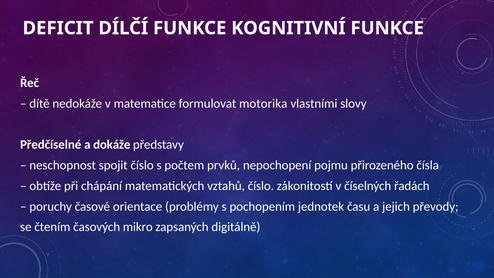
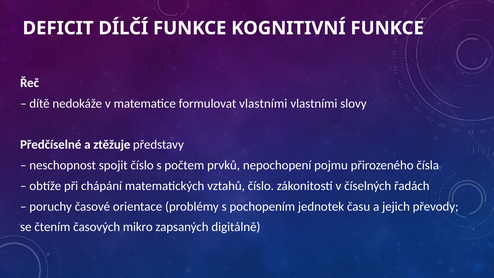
formulovat motorika: motorika -> vlastními
dokáže: dokáže -> ztěžuje
